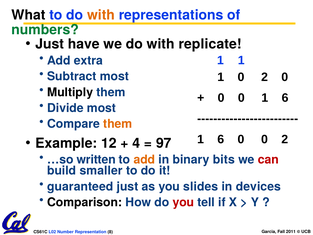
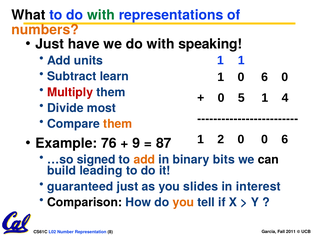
with at (101, 15) colour: orange -> green
numbers colour: green -> orange
replicate: replicate -> speaking
extra: extra -> units
Subtract most: most -> learn
1 0 2: 2 -> 6
Multiply colour: black -> red
0 at (241, 98): 0 -> 5
6 at (285, 98): 6 -> 4
6 at (221, 139): 6 -> 2
0 0 2: 2 -> 6
12: 12 -> 76
4: 4 -> 9
97: 97 -> 87
written: written -> signed
can colour: red -> black
smaller: smaller -> leading
devices: devices -> interest
you at (183, 202) colour: red -> orange
